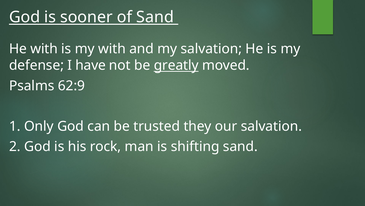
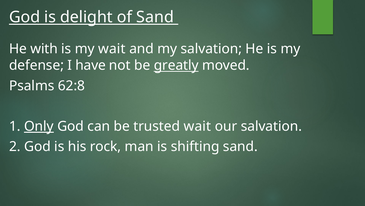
sooner: sooner -> delight
my with: with -> wait
62:9: 62:9 -> 62:8
Only underline: none -> present
trusted they: they -> wait
